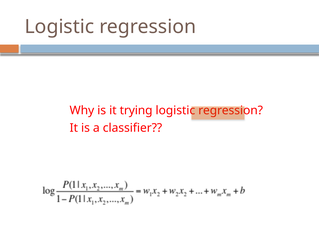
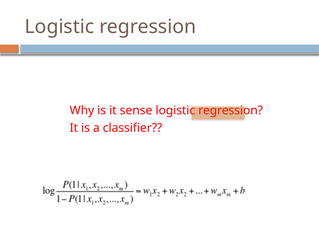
trying: trying -> sense
